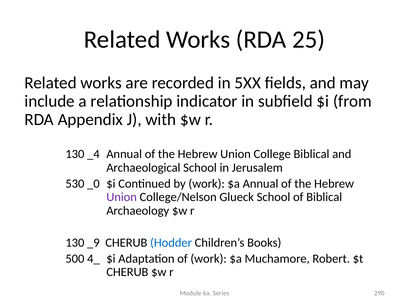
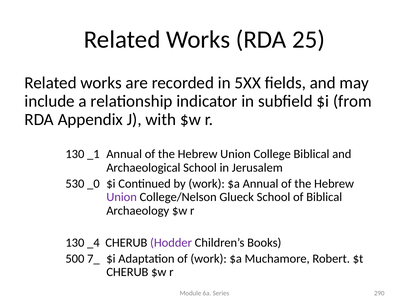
_4: _4 -> _1
_9: _9 -> _4
Hodder colour: blue -> purple
4_: 4_ -> 7_
